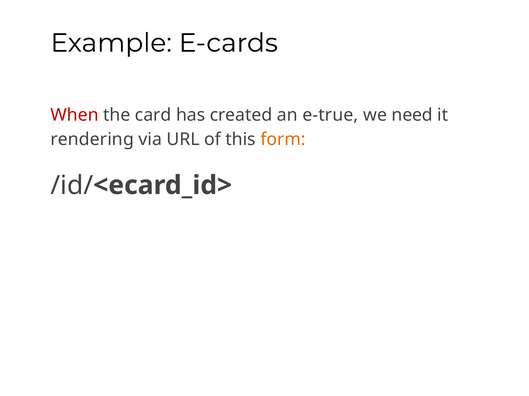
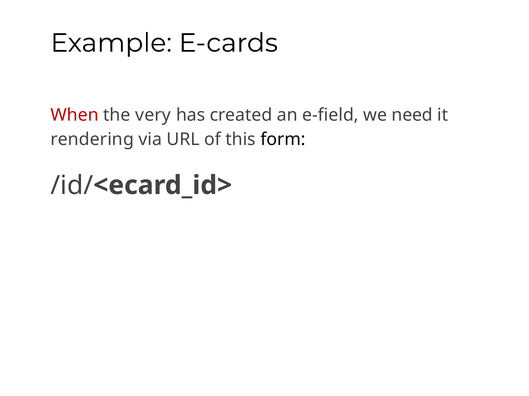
card: card -> very
e-true: e-true -> e-field
form colour: orange -> black
